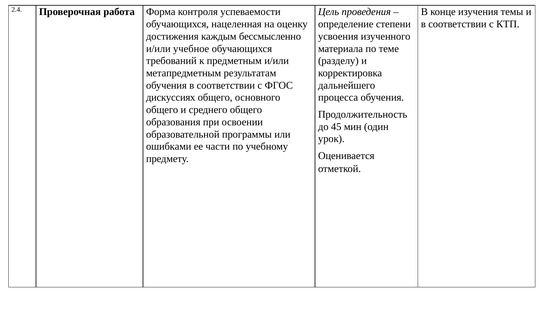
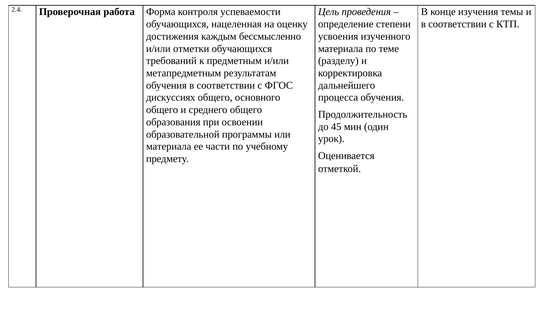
учебное: учебное -> отметки
ошибками at (169, 146): ошибками -> материала
